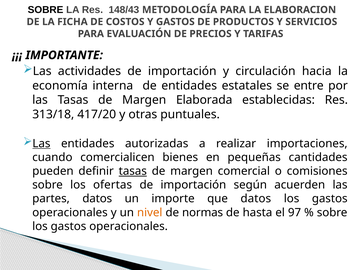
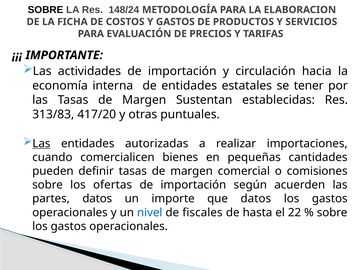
148/43: 148/43 -> 148/24
entre: entre -> tener
Elaborada: Elaborada -> Sustentan
313/18: 313/18 -> 313/83
tasas at (133, 171) underline: present -> none
nivel colour: orange -> blue
normas: normas -> fiscales
97: 97 -> 22
